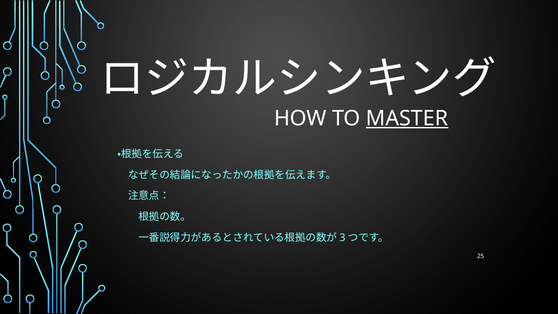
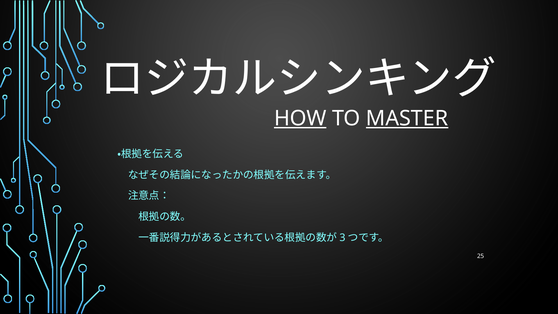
HOW underline: none -> present
